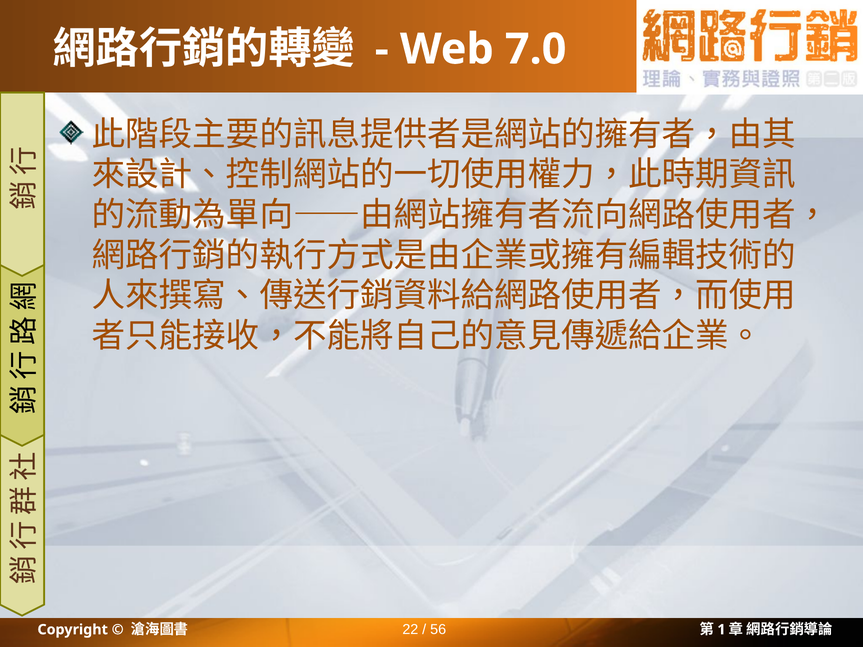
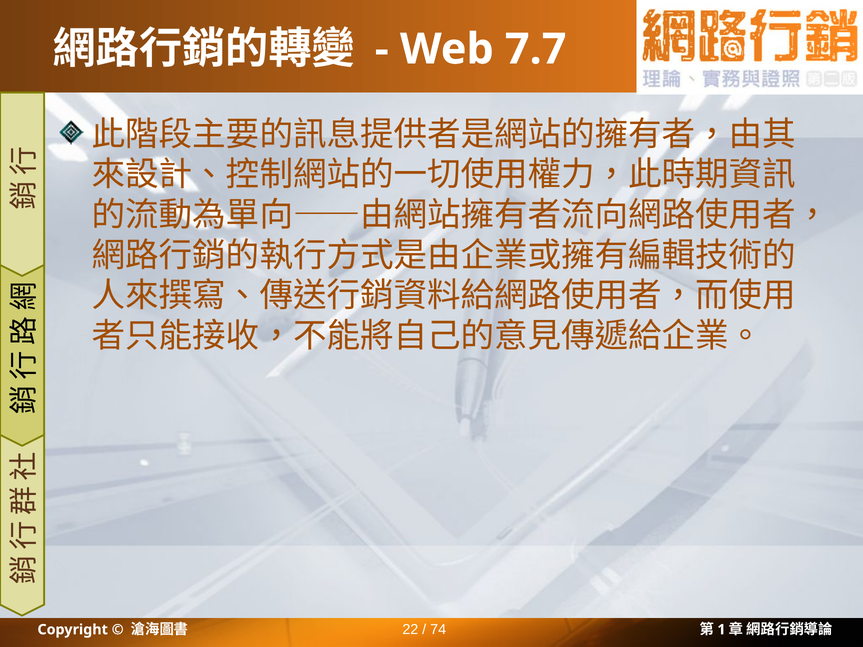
7.0: 7.0 -> 7.7
56: 56 -> 74
